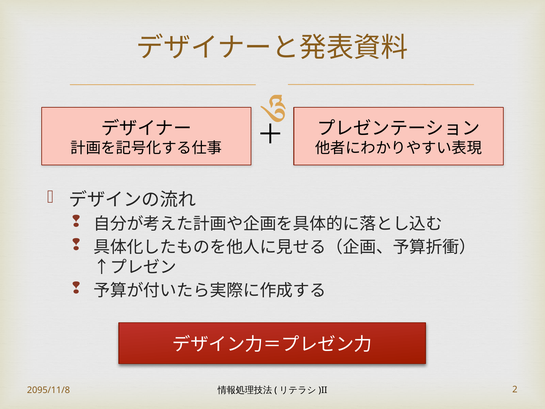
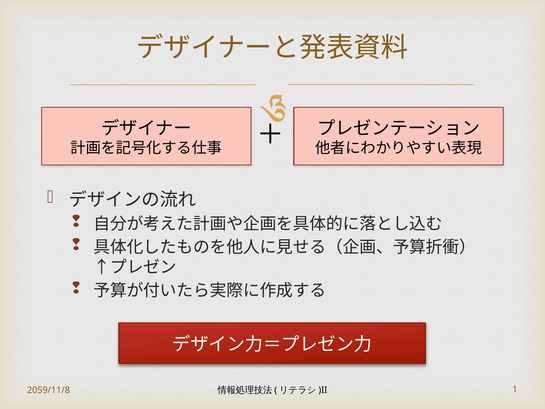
2095/11/8: 2095/11/8 -> 2059/11/8
2: 2 -> 1
